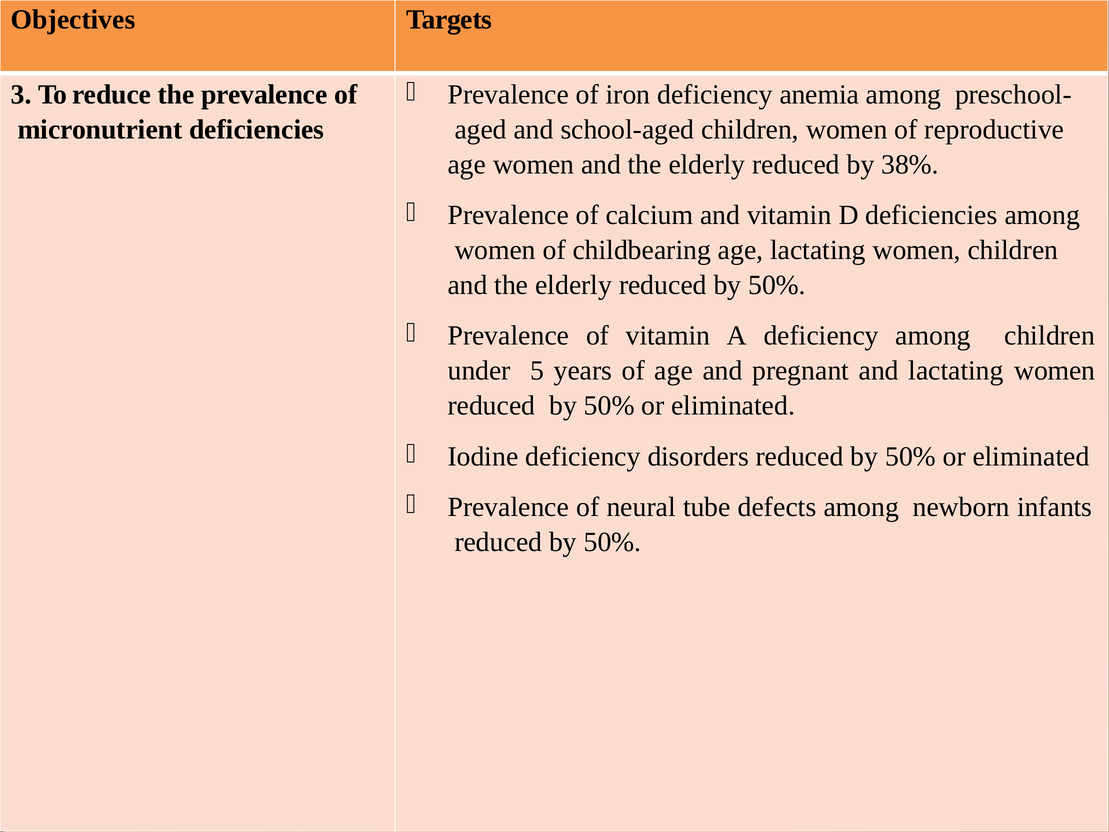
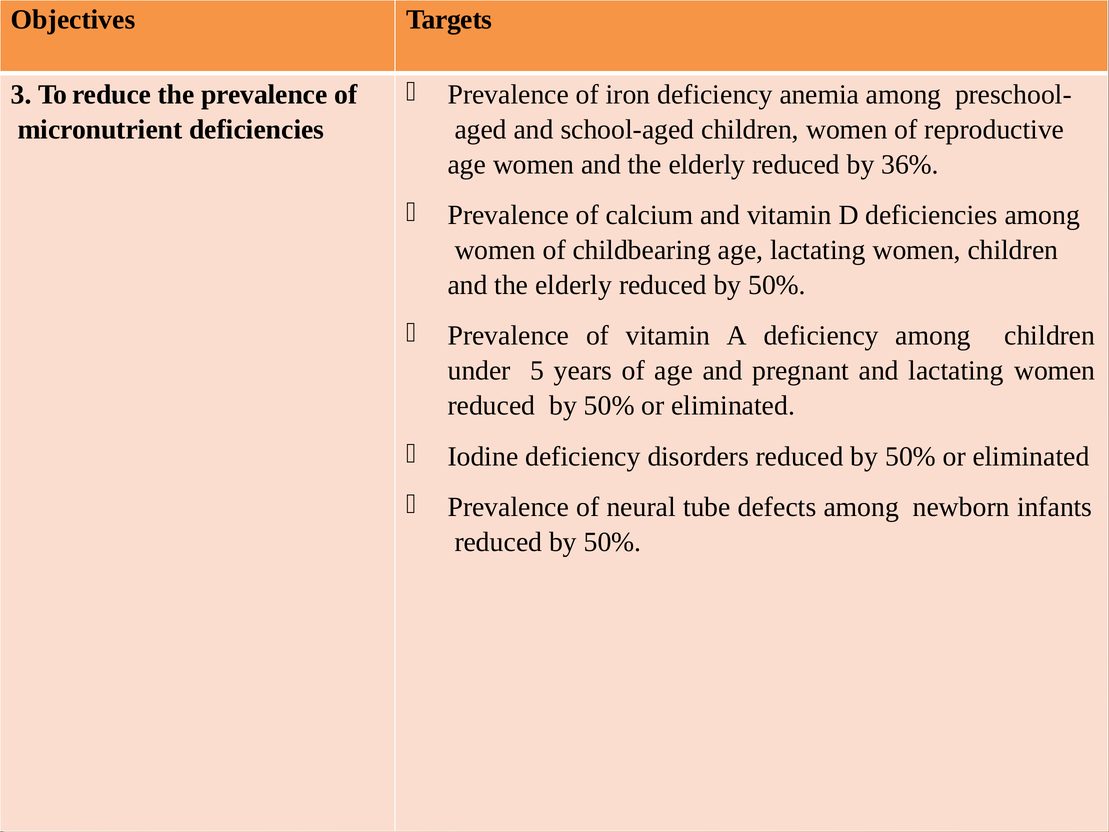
38%: 38% -> 36%
